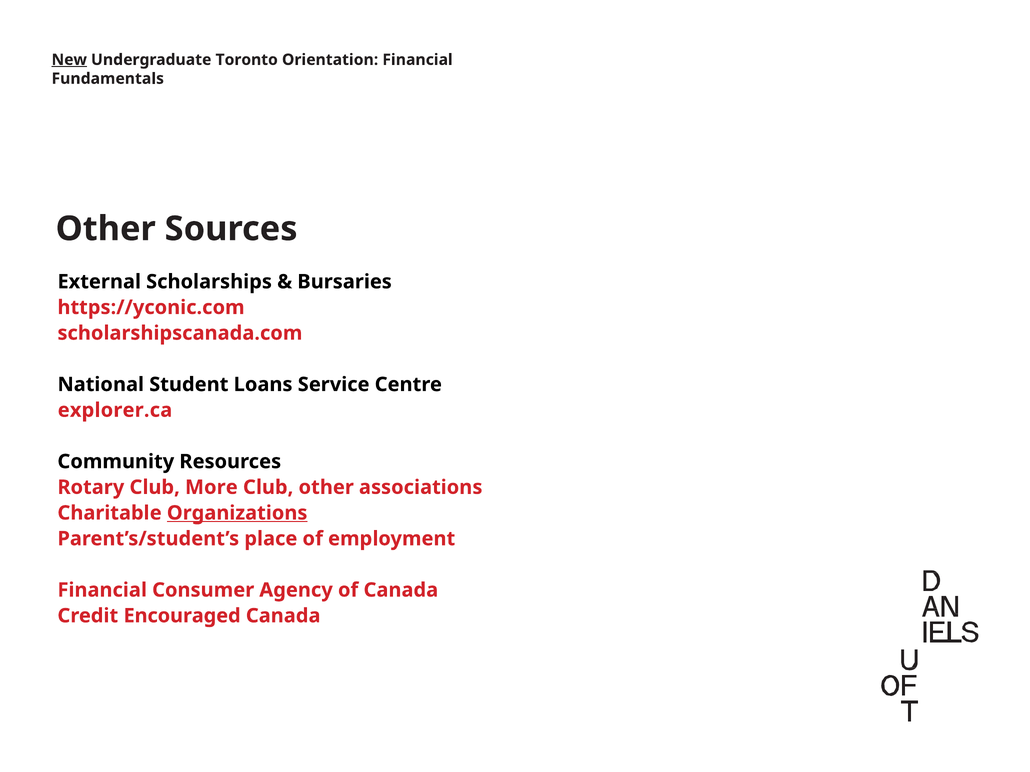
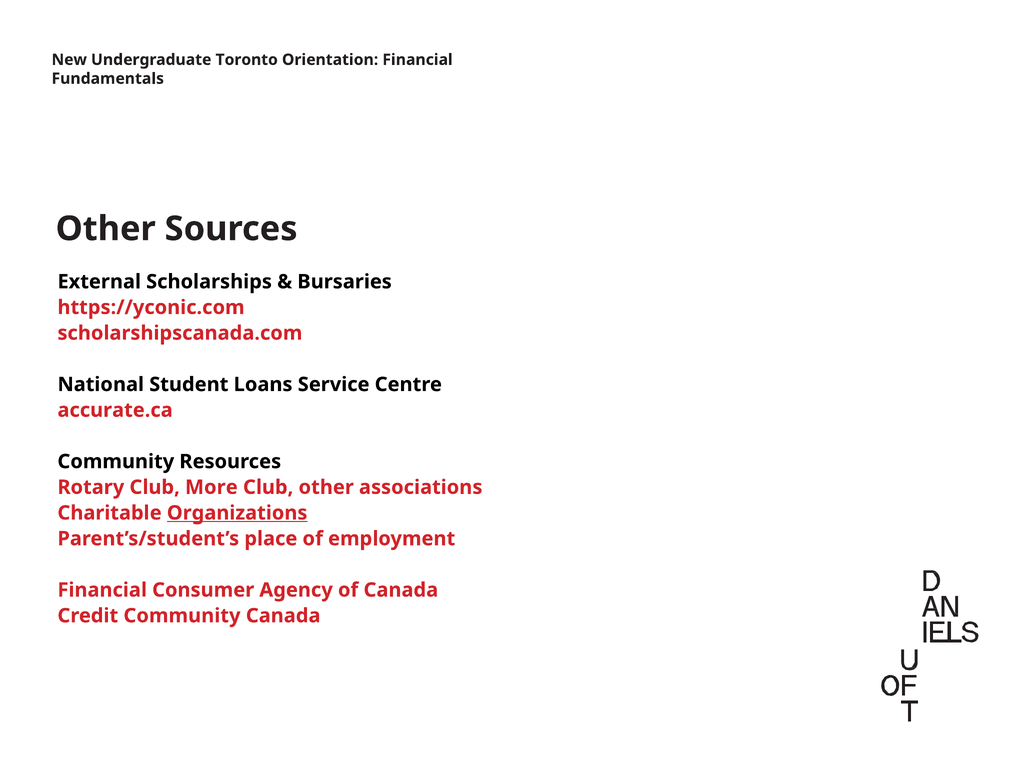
New underline: present -> none
explorer.ca: explorer.ca -> accurate.ca
Credit Encouraged: Encouraged -> Community
